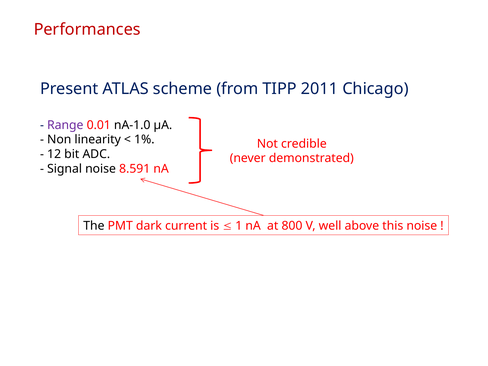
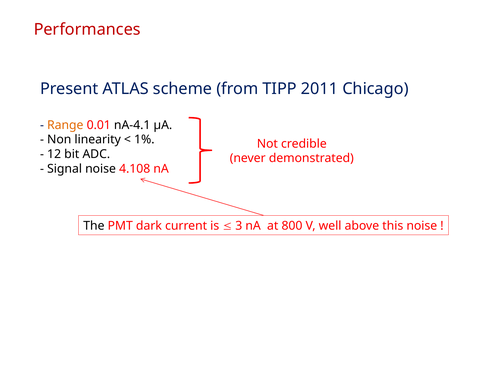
Range colour: purple -> orange
nA-1.0: nA-1.0 -> nA-4.1
8.591: 8.591 -> 4.108
1: 1 -> 3
